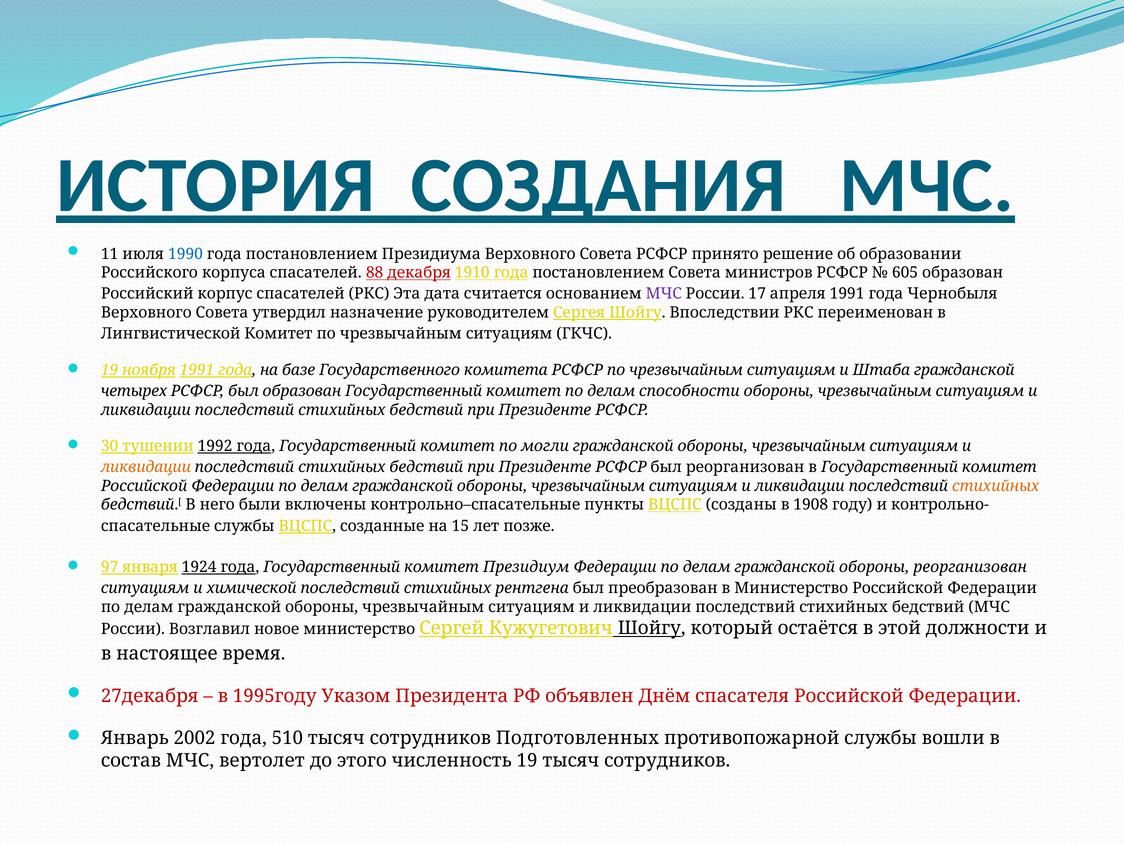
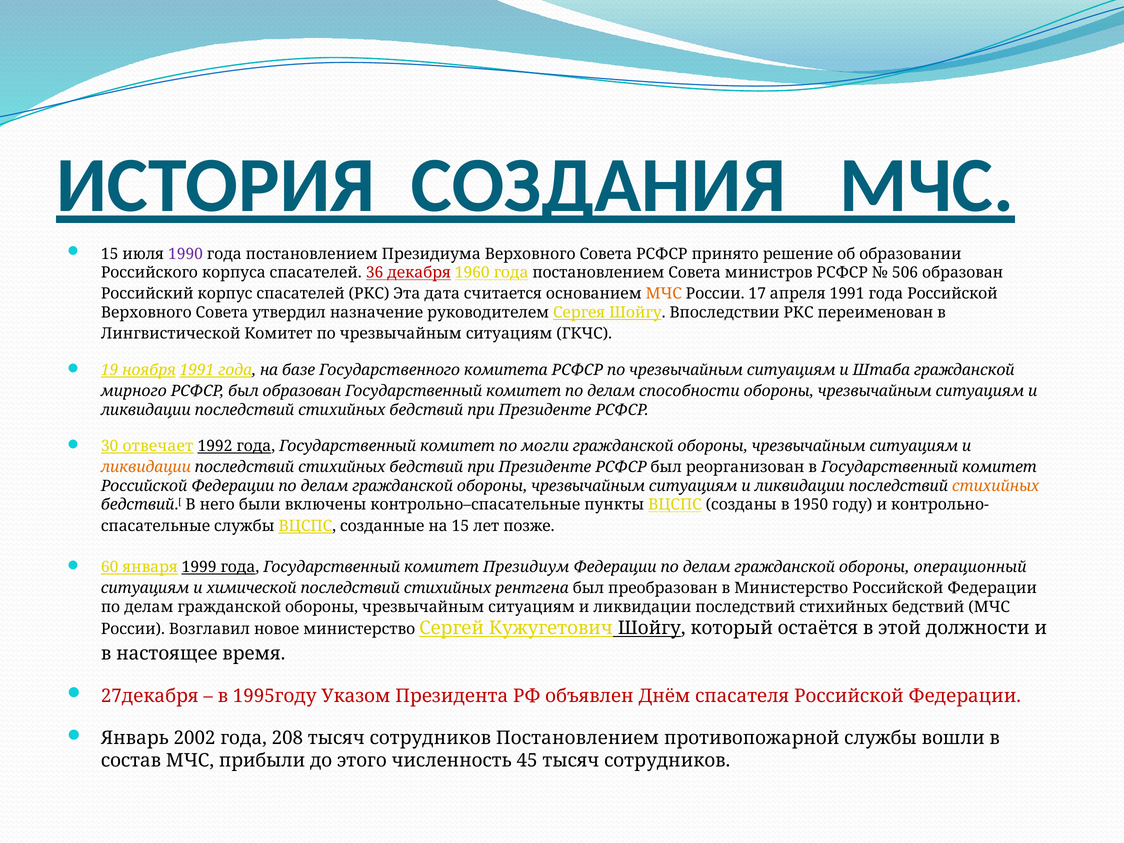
11 at (110, 254): 11 -> 15
1990 colour: blue -> purple
88: 88 -> 36
1910: 1910 -> 1960
605: 605 -> 506
МЧС at (664, 294) colour: purple -> orange
года Чернобыля: Чернобыля -> Российской
четырех: четырех -> мирного
тушении: тушении -> отвечает
1908: 1908 -> 1950
97: 97 -> 60
1924: 1924 -> 1999
обороны реорганизован: реорганизован -> операционный
510: 510 -> 208
сотрудников Подготовленных: Подготовленных -> Постановлением
вертолет: вертолет -> прибыли
численность 19: 19 -> 45
